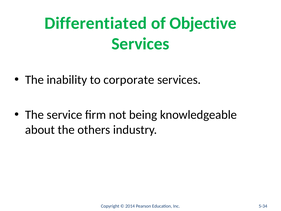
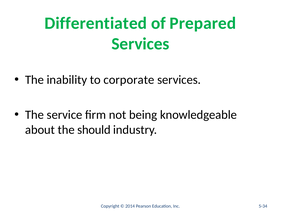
Objective: Objective -> Prepared
others: others -> should
